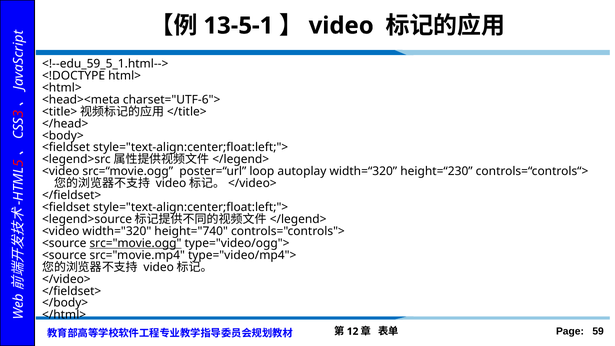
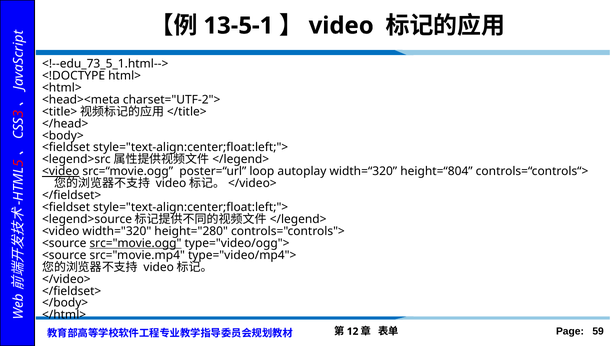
<!--edu_59_5_1.html-->: <!--edu_59_5_1.html--> -> <!--edu_73_5_1.html-->
charset="UTF-6">: charset="UTF-6"> -> charset="UTF-2">
<video at (61, 171) underline: none -> present
height=“230: height=“230 -> height=“804
height="740: height="740 -> height="280
